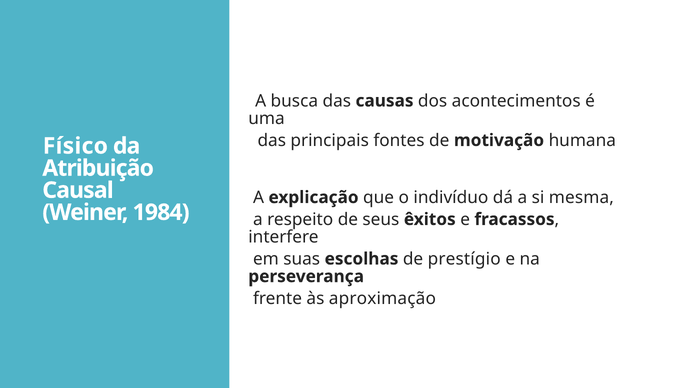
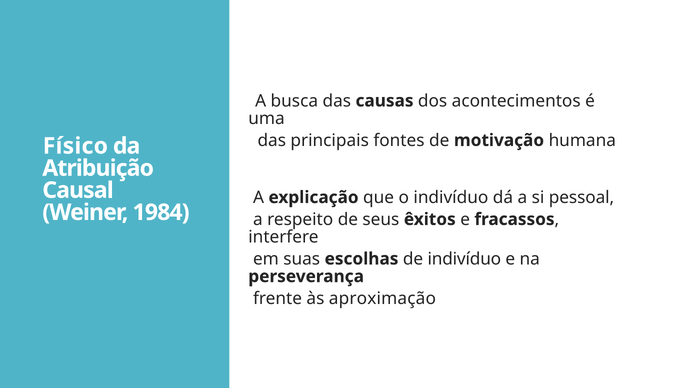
mesma: mesma -> pessoal
de prestígio: prestígio -> indivíduo
